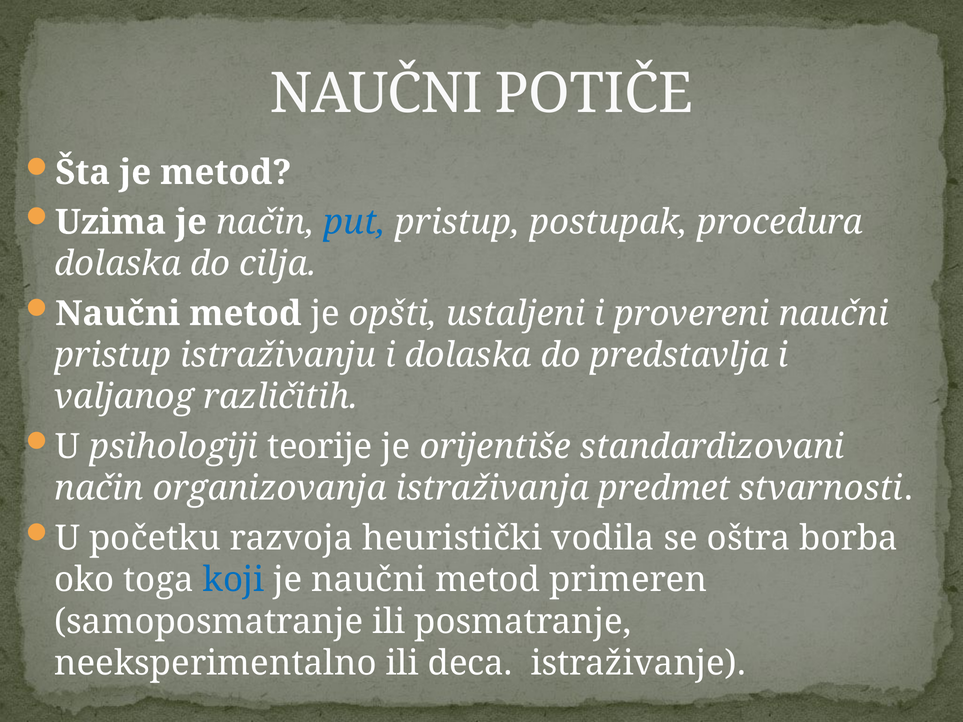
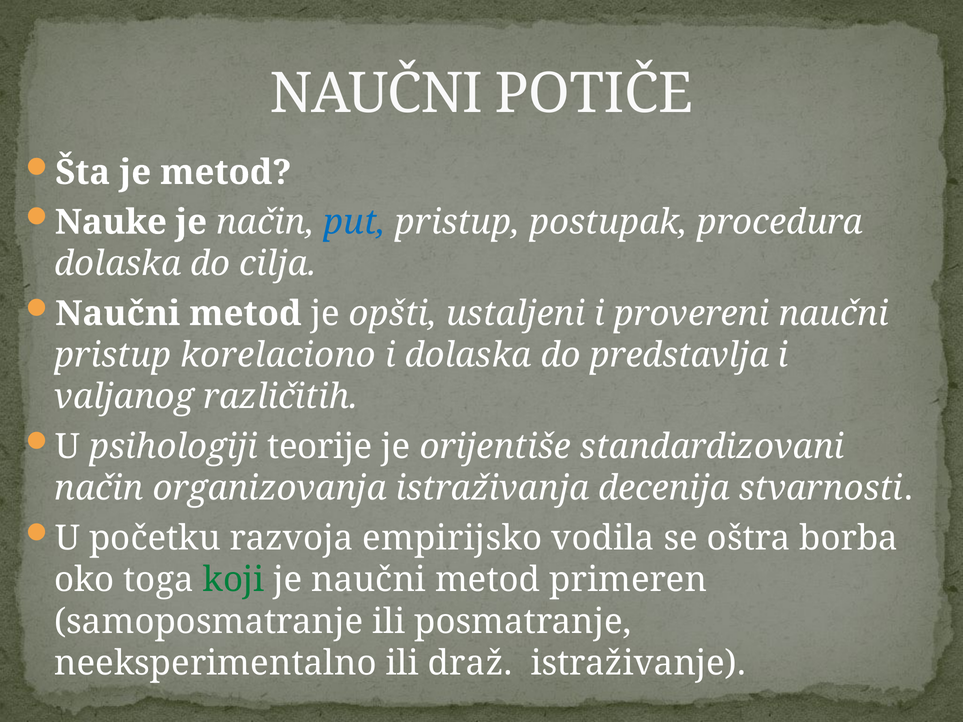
Uzima: Uzima -> Nauke
istraživanju: istraživanju -> korelaciono
predmet: predmet -> decenija
heuristički: heuristički -> empirijsko
koji colour: blue -> green
deca: deca -> draž
